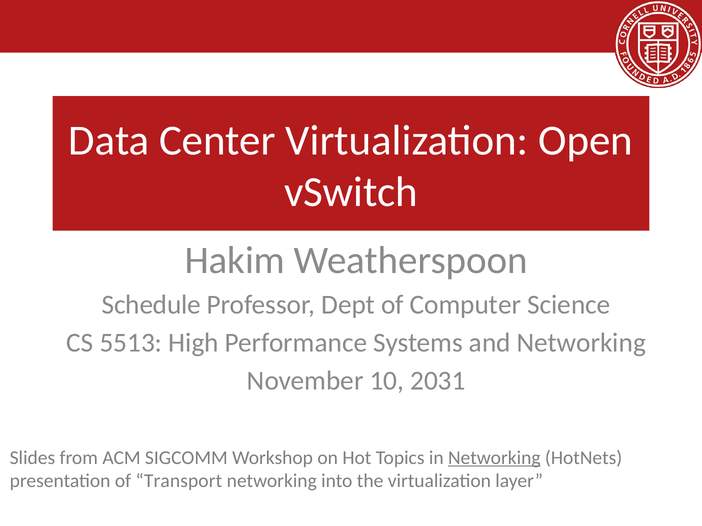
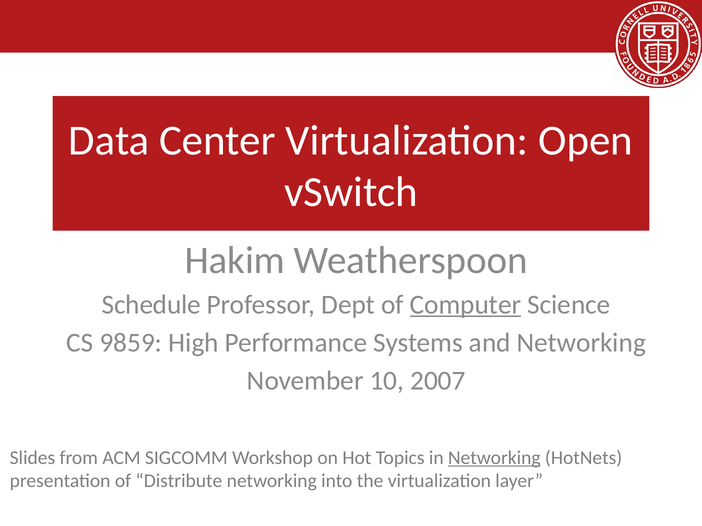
Computer underline: none -> present
5513: 5513 -> 9859
2031: 2031 -> 2007
Transport: Transport -> Distribute
